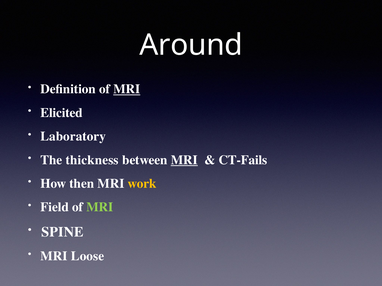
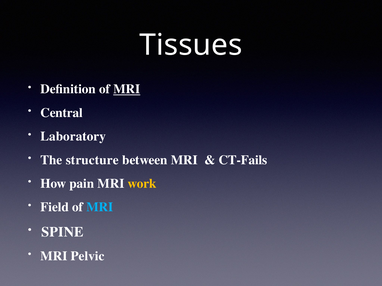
Around: Around -> Tissues
Elicited: Elicited -> Central
thickness: thickness -> structure
MRI at (184, 160) underline: present -> none
then: then -> pain
MRI at (100, 207) colour: light green -> light blue
Loose: Loose -> Pelvic
